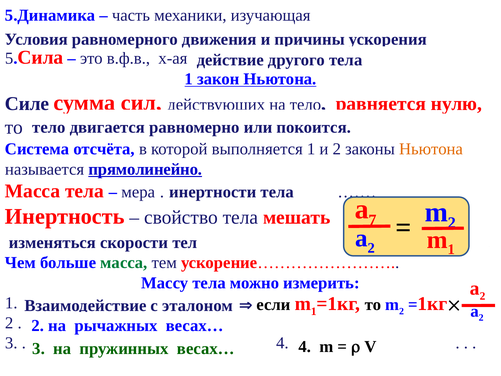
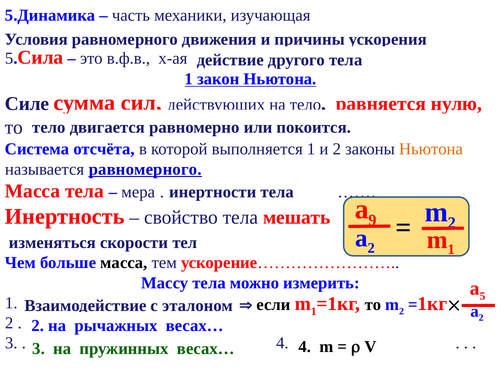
называется прямолинейно: прямолинейно -> равномерного
7: 7 -> 9
масса at (124, 263) colour: green -> black
2 at (482, 296): 2 -> 5
